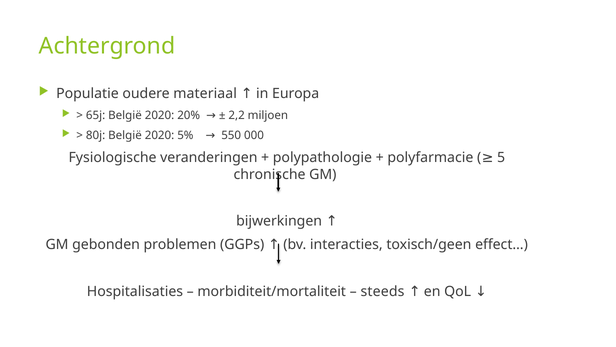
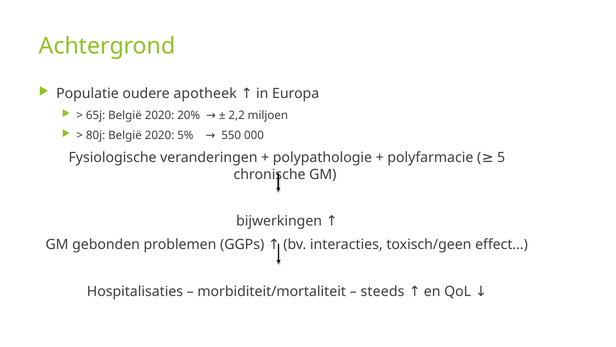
materiaal: materiaal -> apotheek
